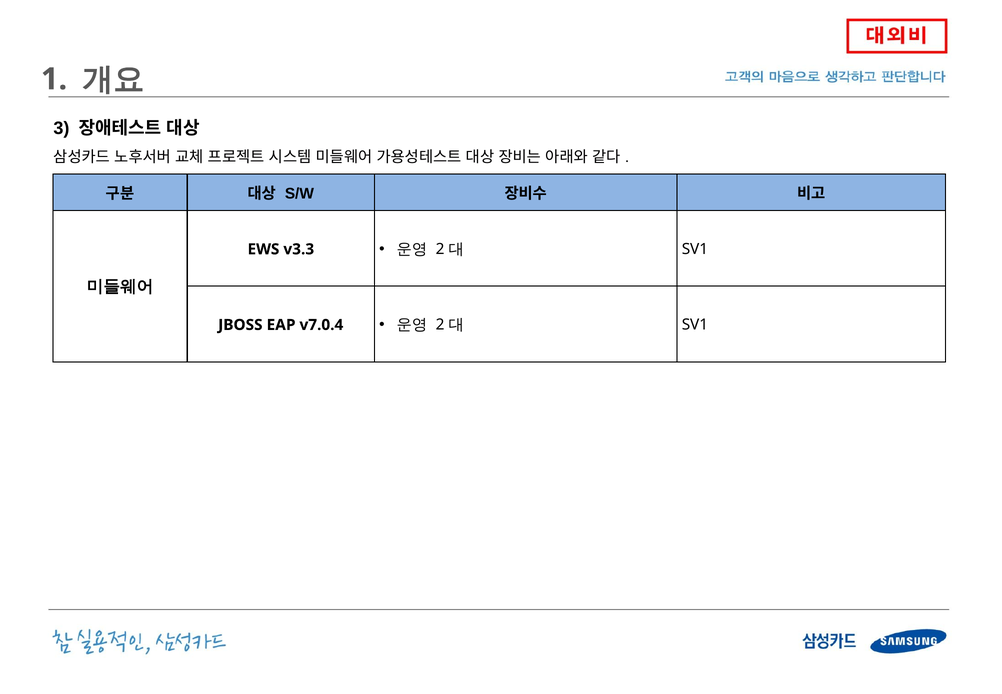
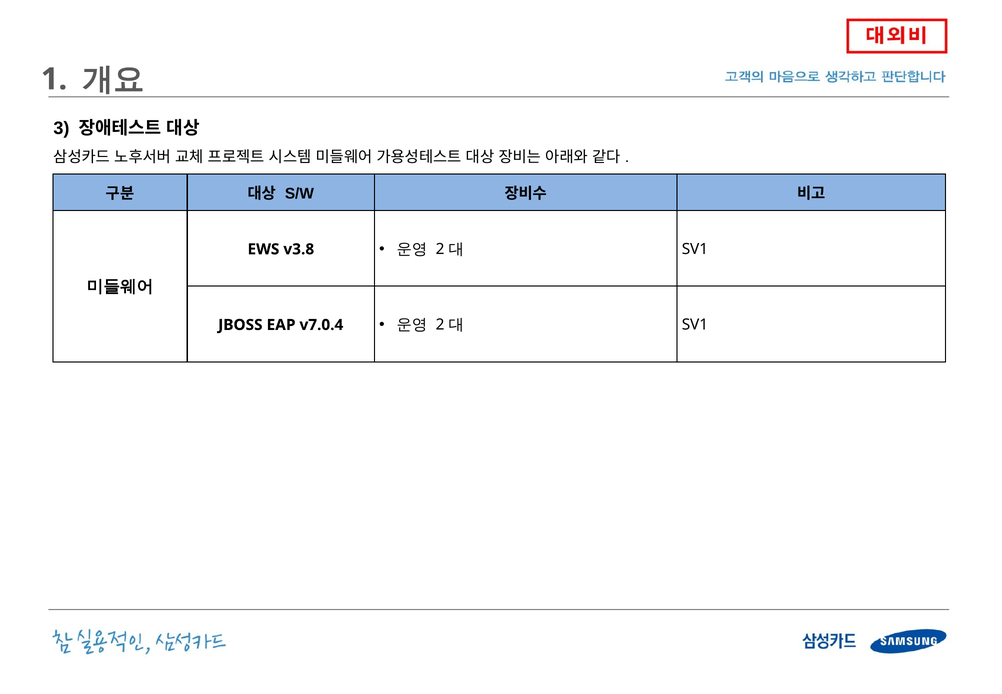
v3.3: v3.3 -> v3.8
